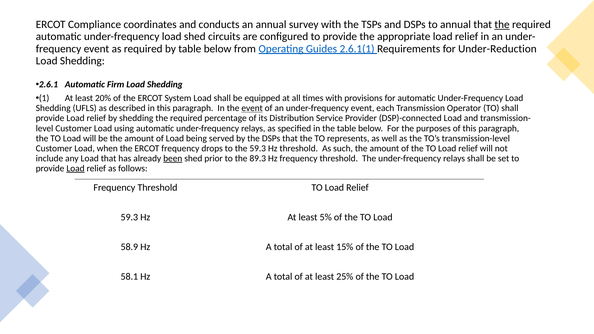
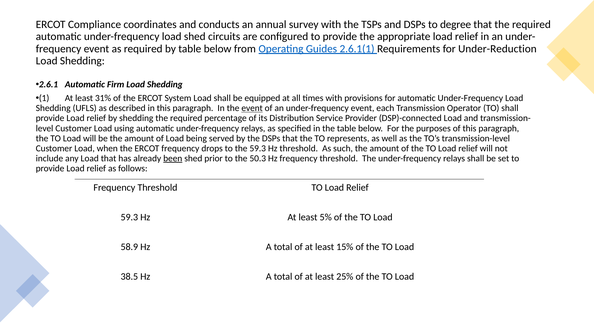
to annual: annual -> degree
the at (502, 24) underline: present -> none
20%: 20% -> 31%
89.3: 89.3 -> 50.3
Load at (75, 168) underline: present -> none
58.1: 58.1 -> 38.5
